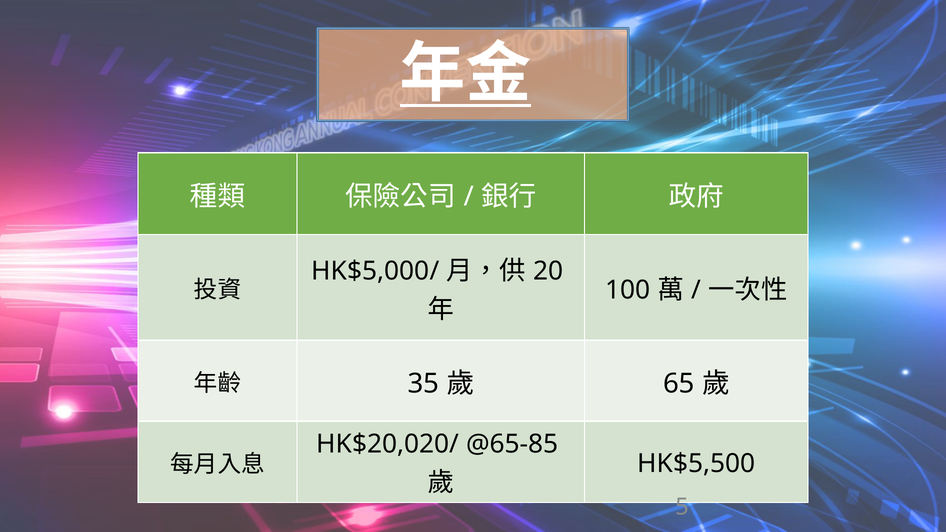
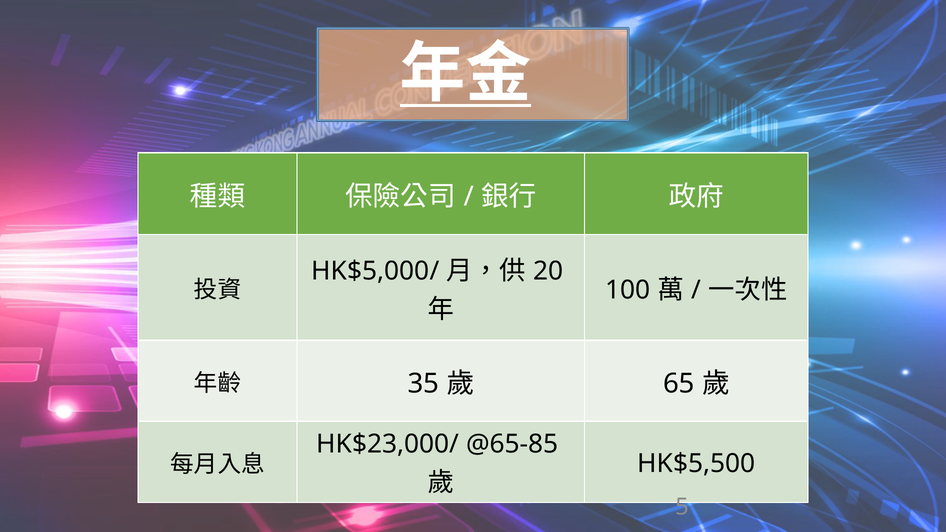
HK$20,020/: HK$20,020/ -> HK$23,000/
